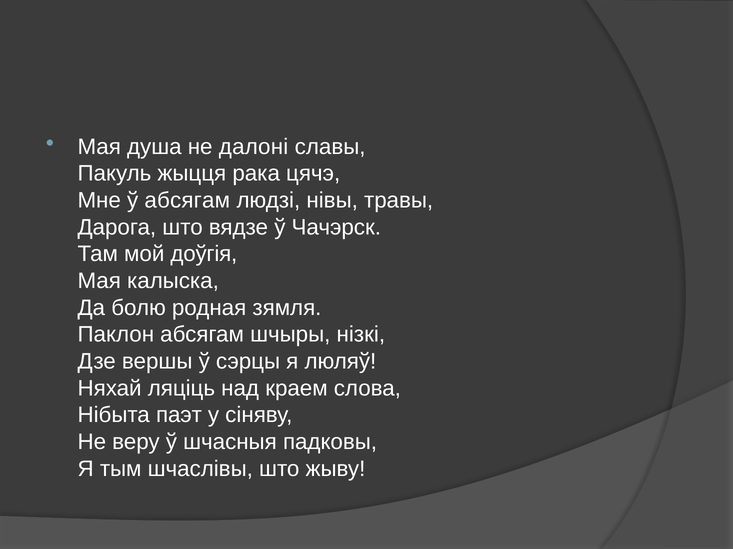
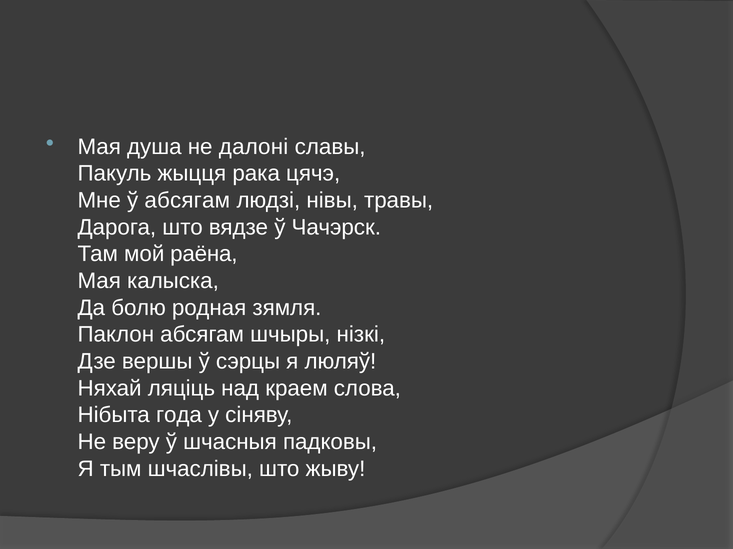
доўгія: доўгія -> раёна
паэт: паэт -> года
